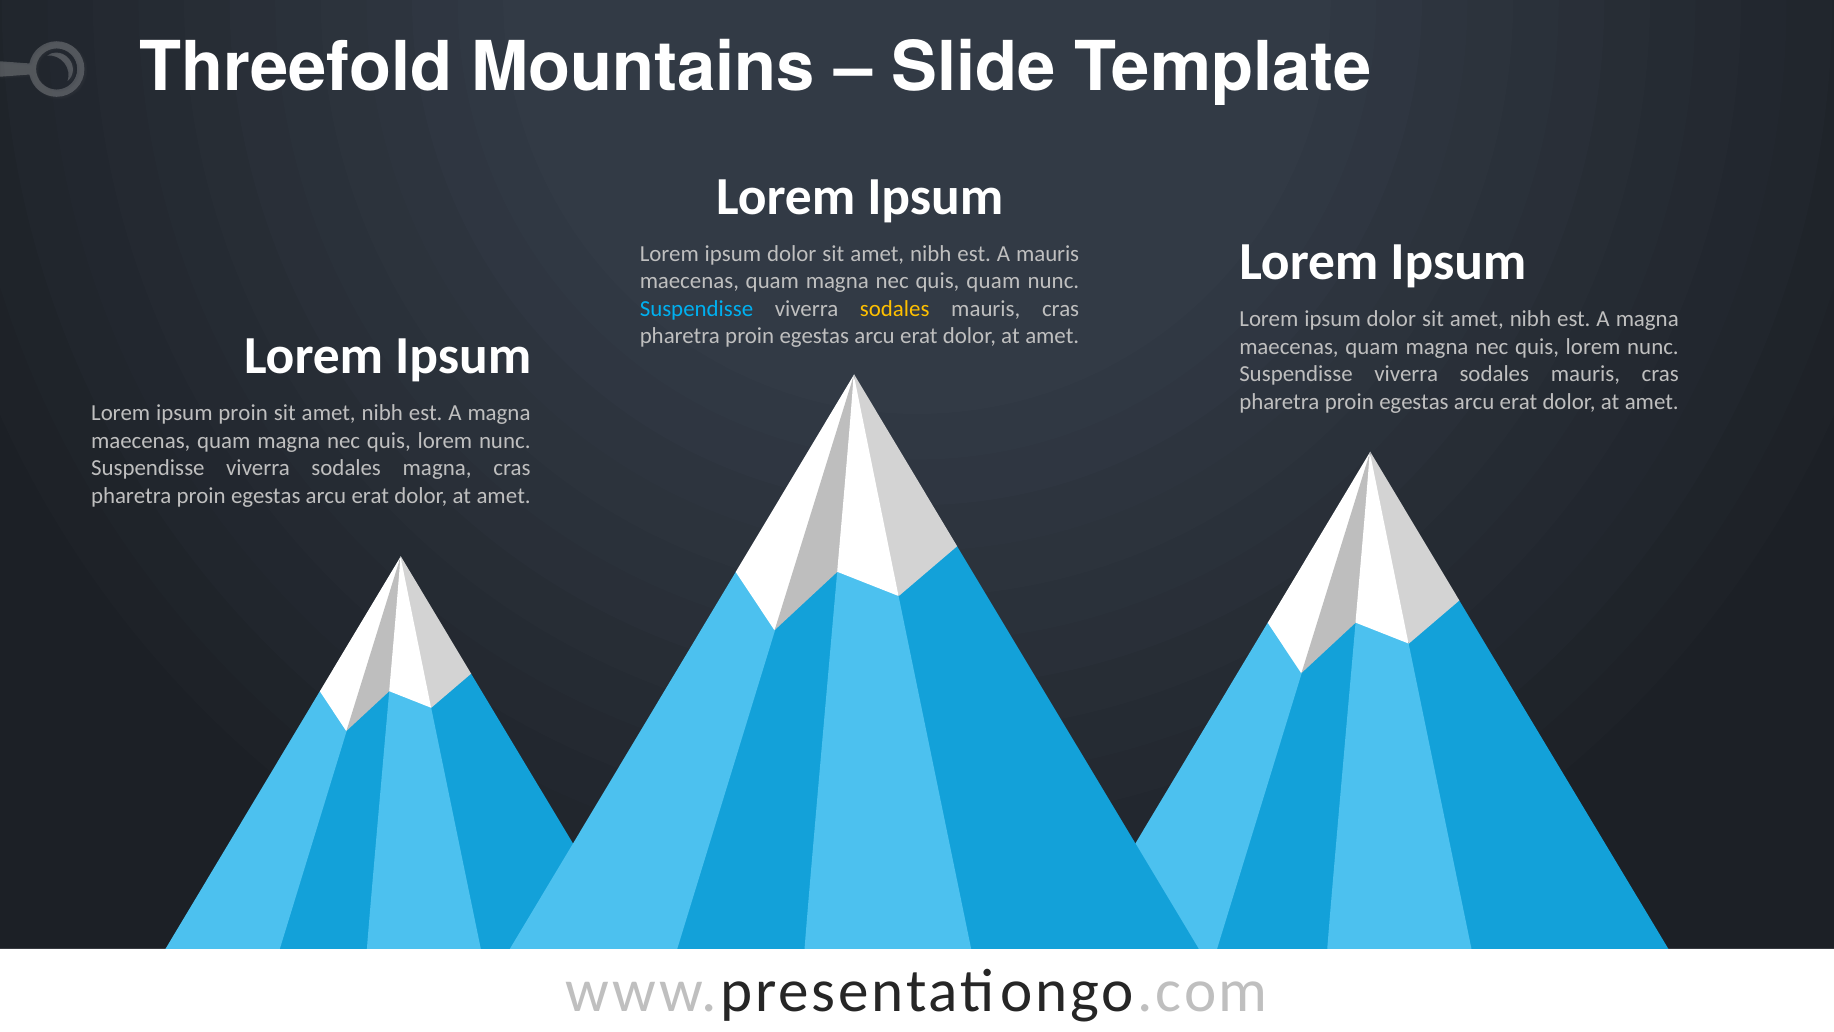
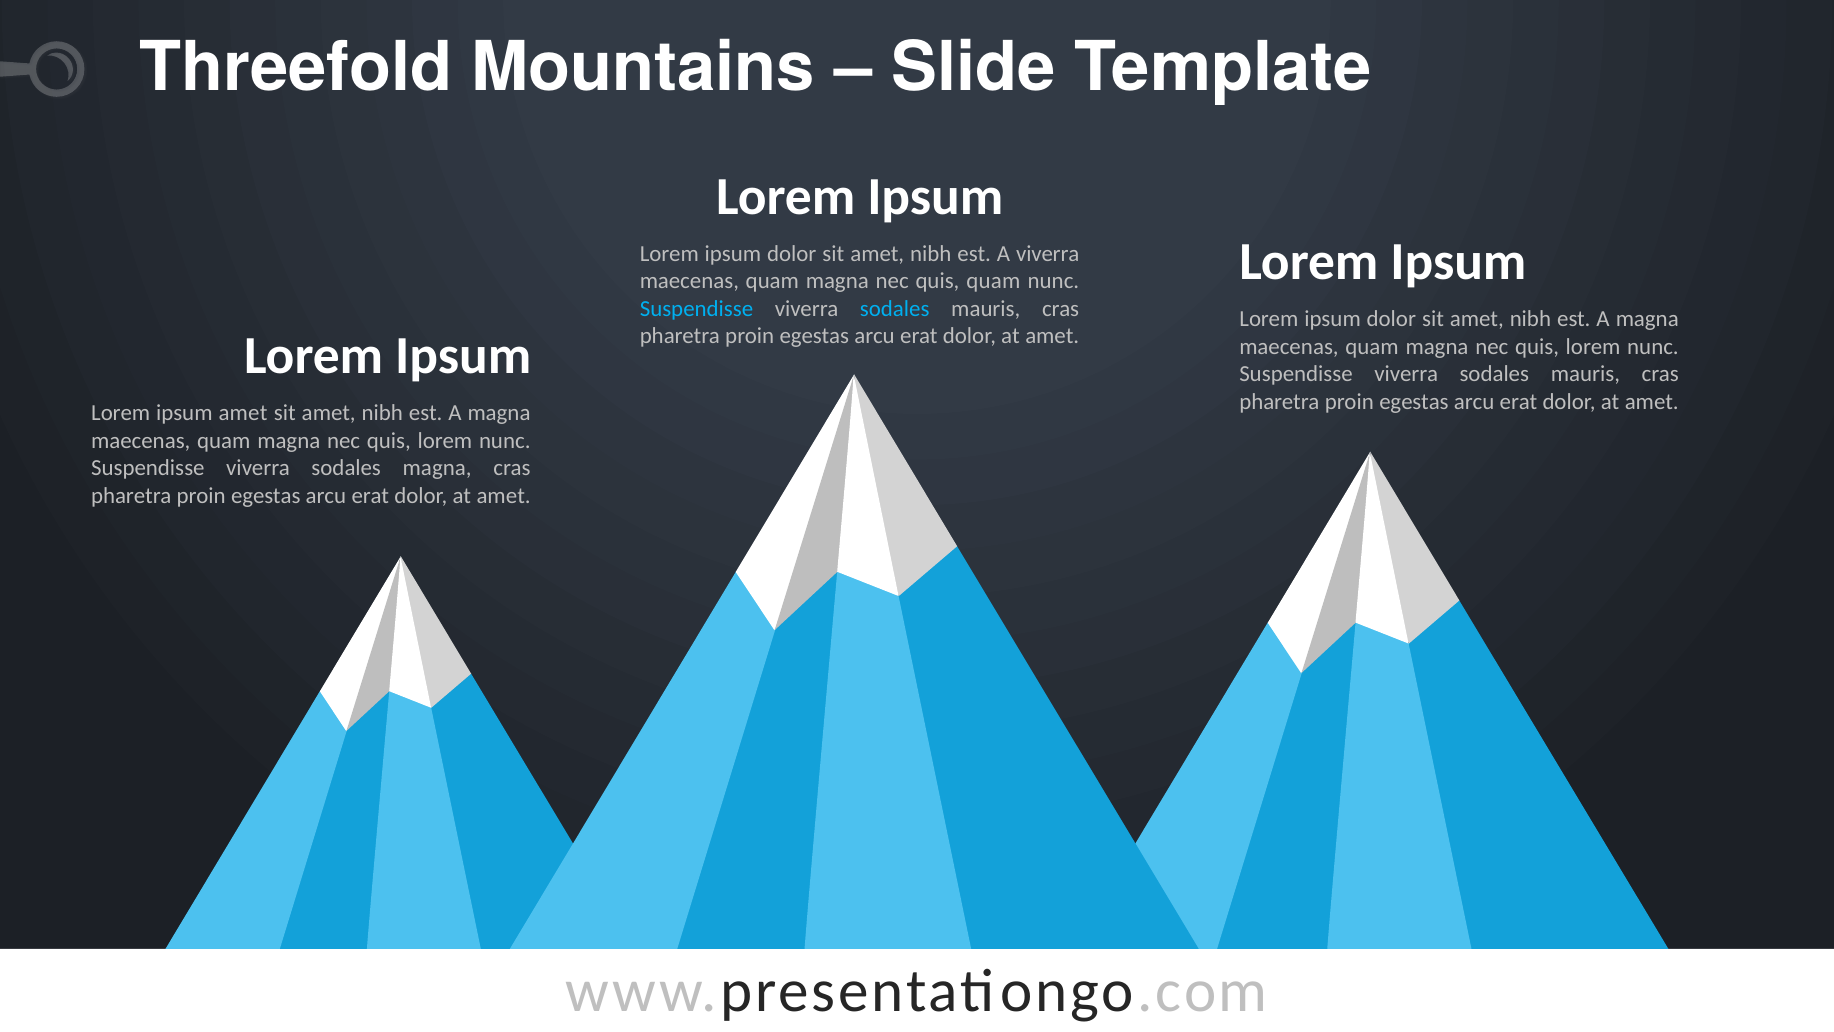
A mauris: mauris -> viverra
sodales at (895, 309) colour: yellow -> light blue
ipsum proin: proin -> amet
